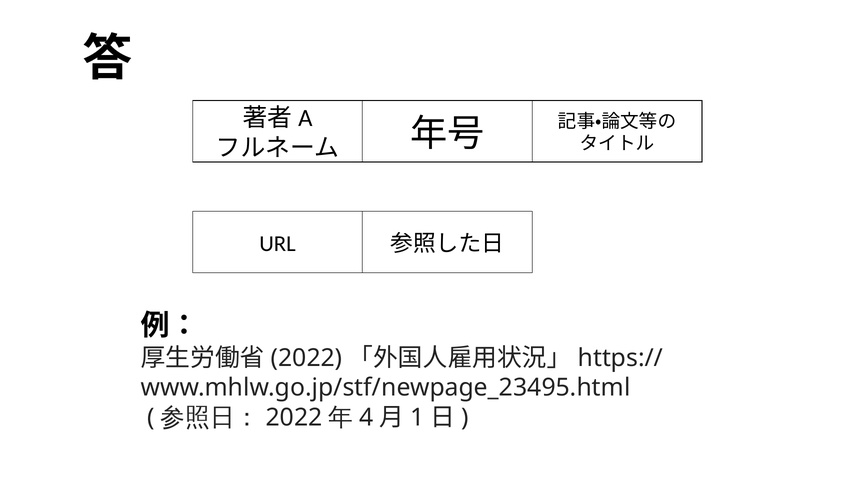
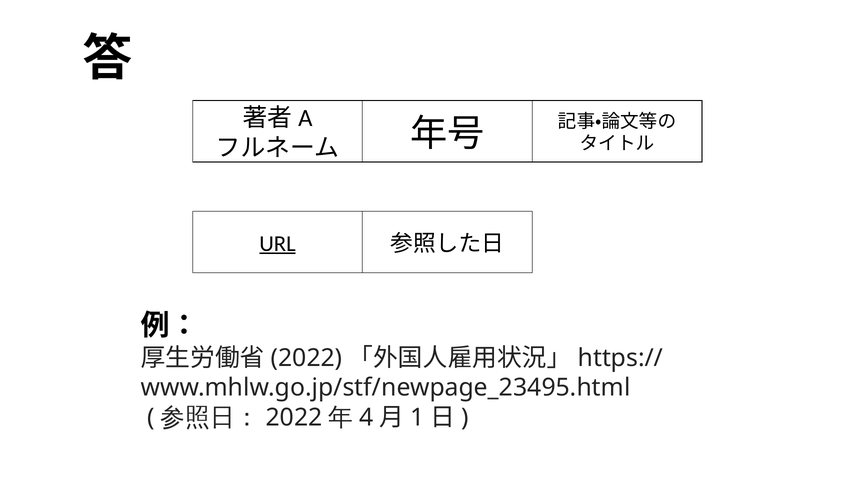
URL underline: none -> present
